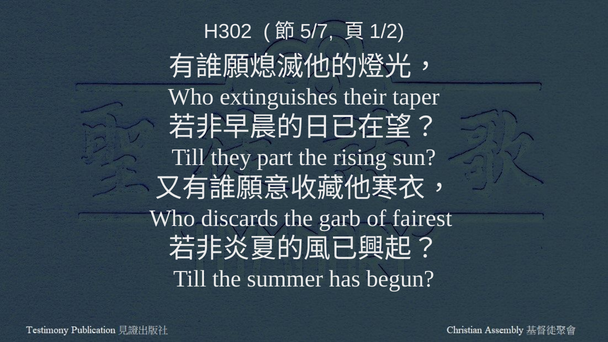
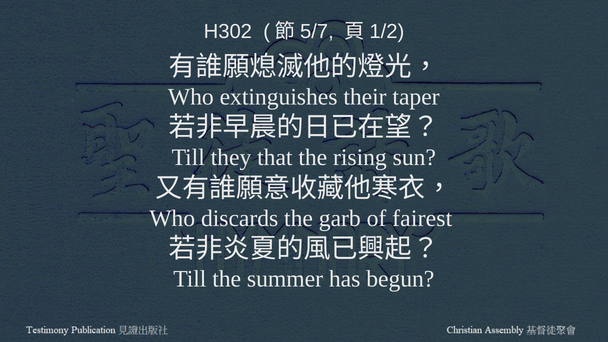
part: part -> that
